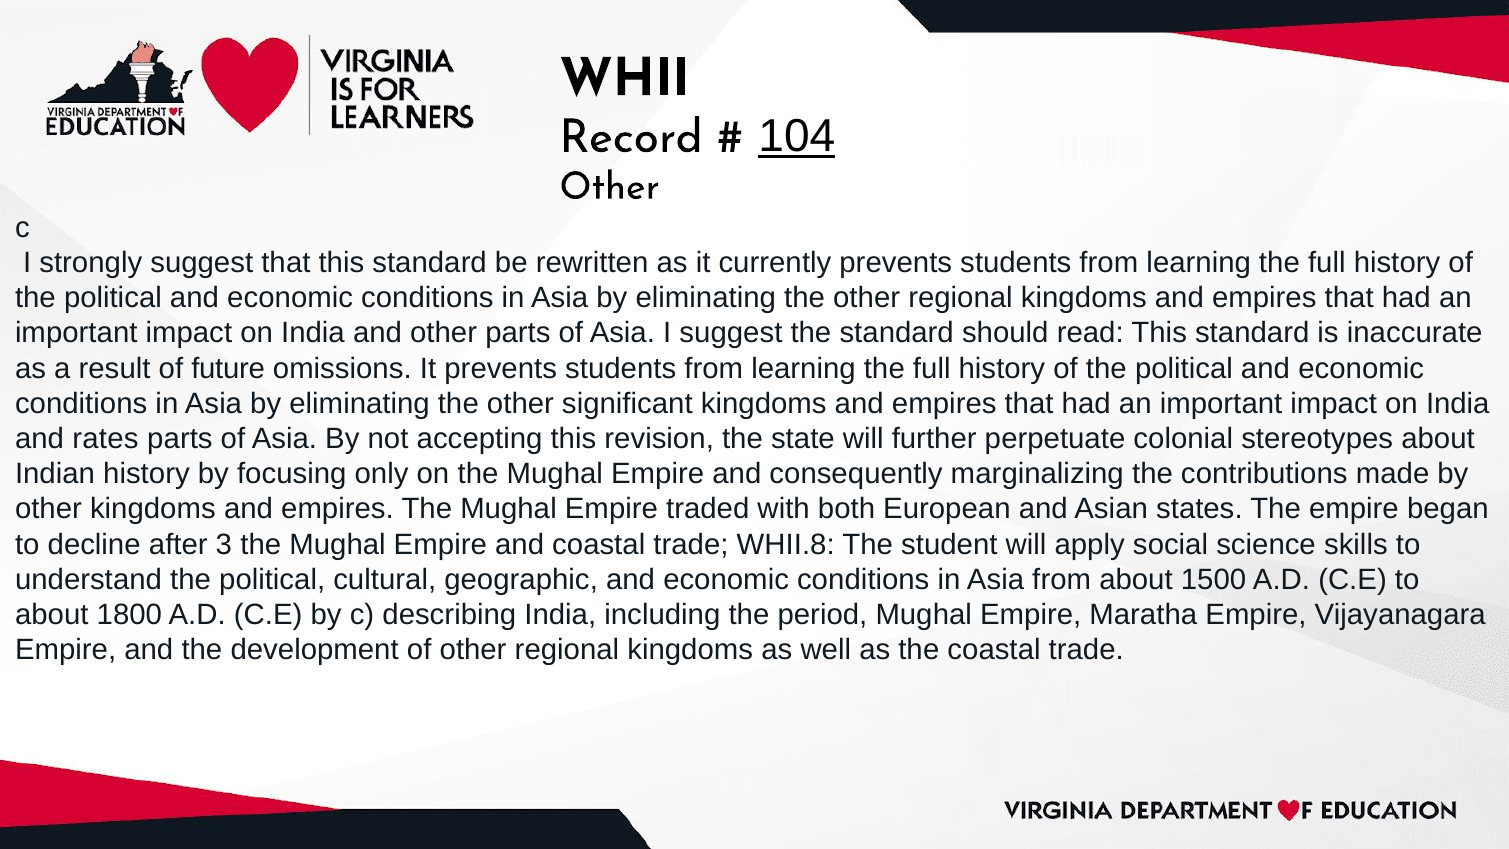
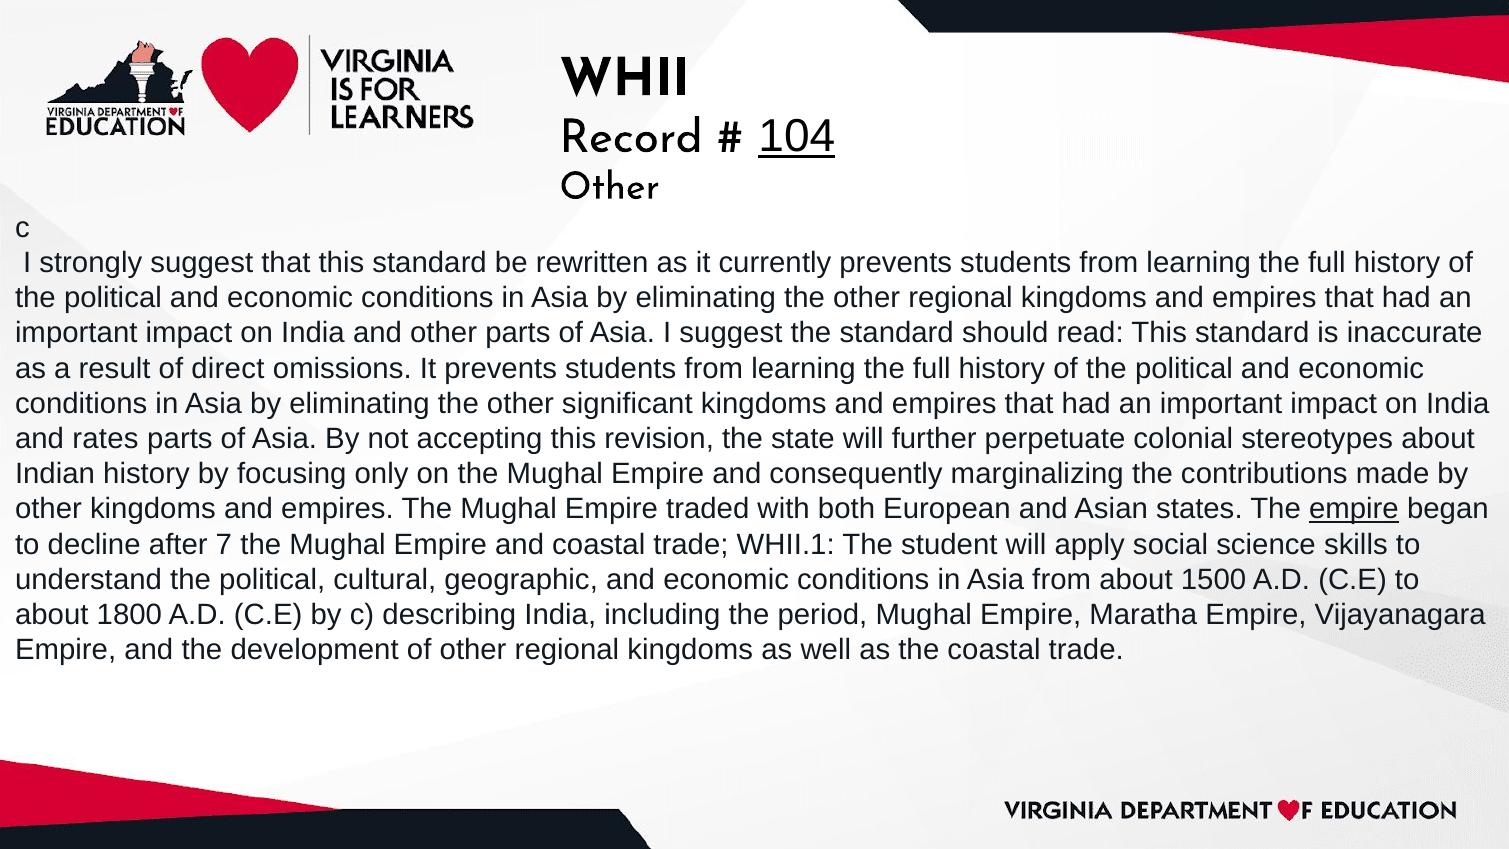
future: future -> direct
empire at (1354, 509) underline: none -> present
3: 3 -> 7
WHII.8: WHII.8 -> WHII.1
